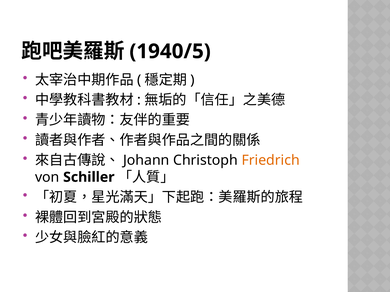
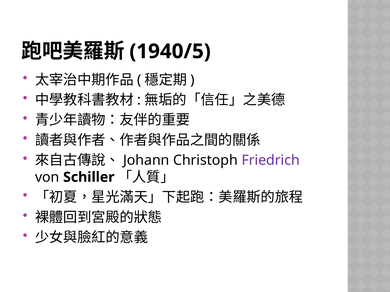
Friedrich colour: orange -> purple
